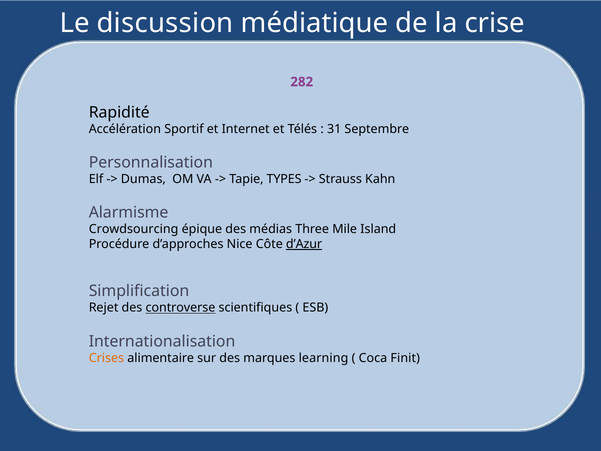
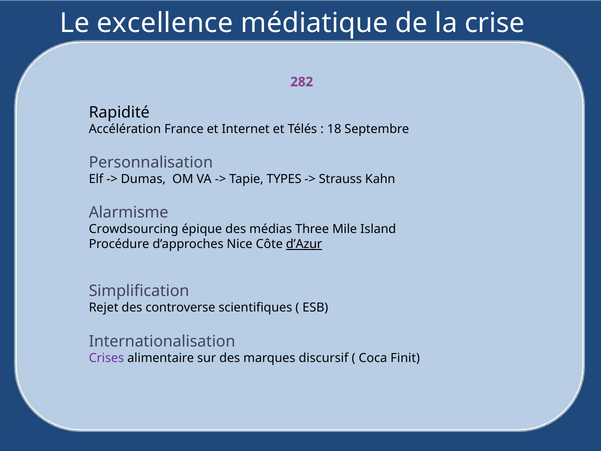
discussion: discussion -> excellence
Sportif: Sportif -> France
31: 31 -> 18
controverse underline: present -> none
Crises colour: orange -> purple
learning: learning -> discursif
